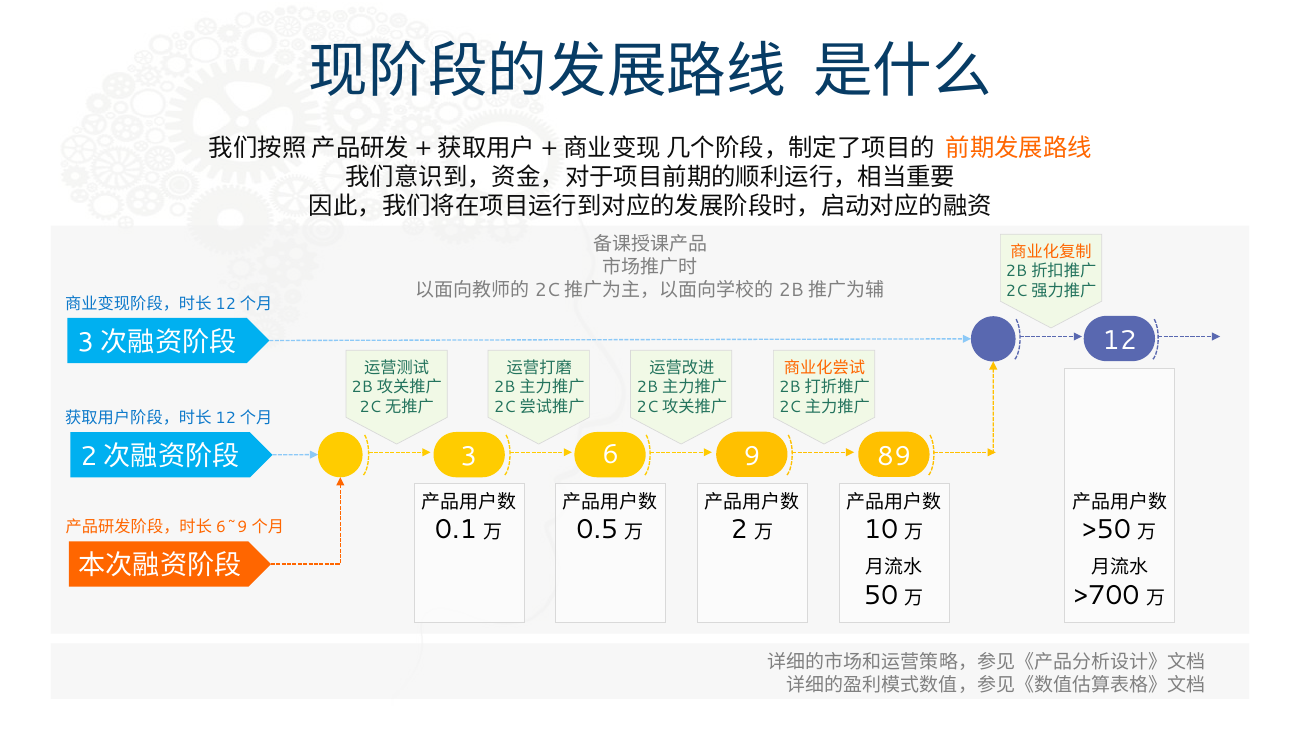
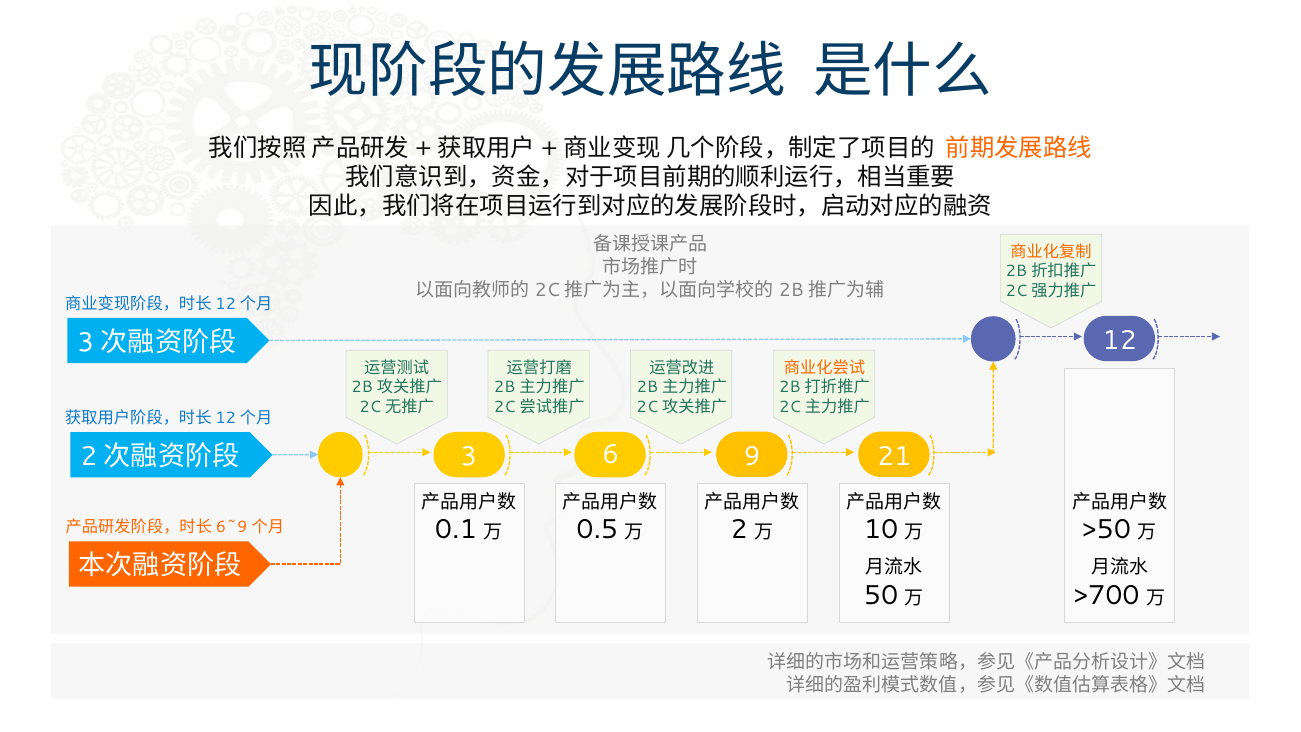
89: 89 -> 21
